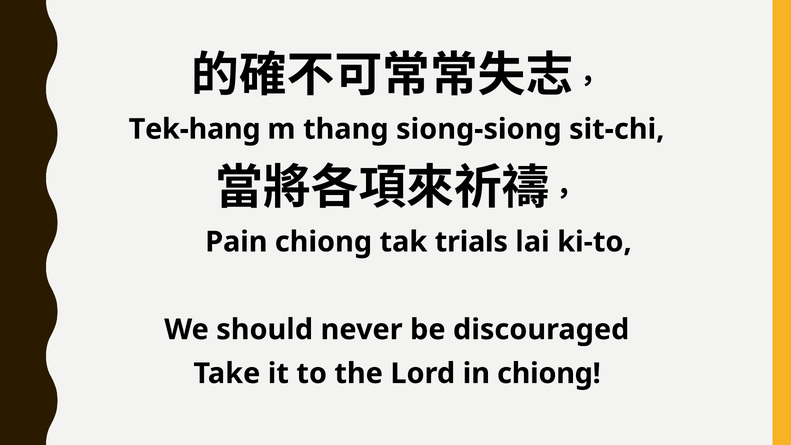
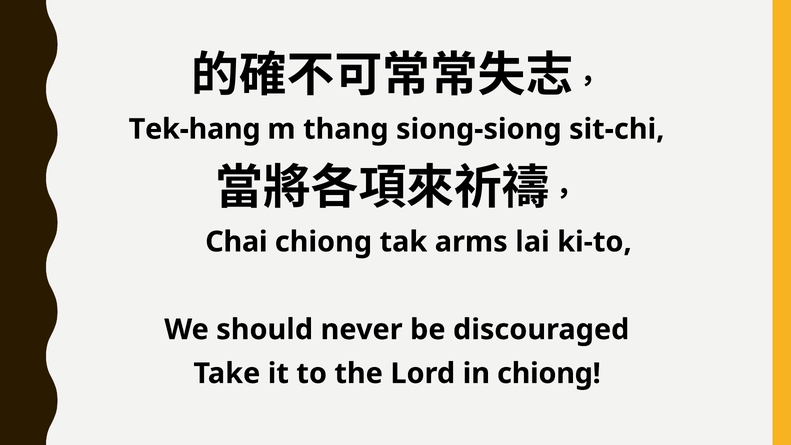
Pain: Pain -> Chai
trials: trials -> arms
